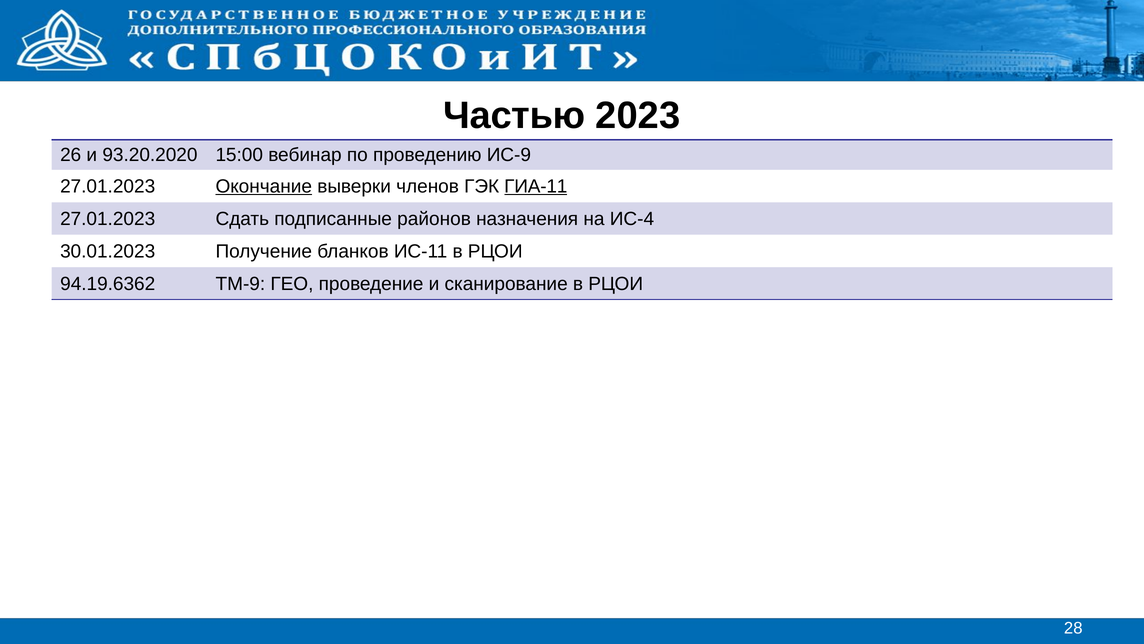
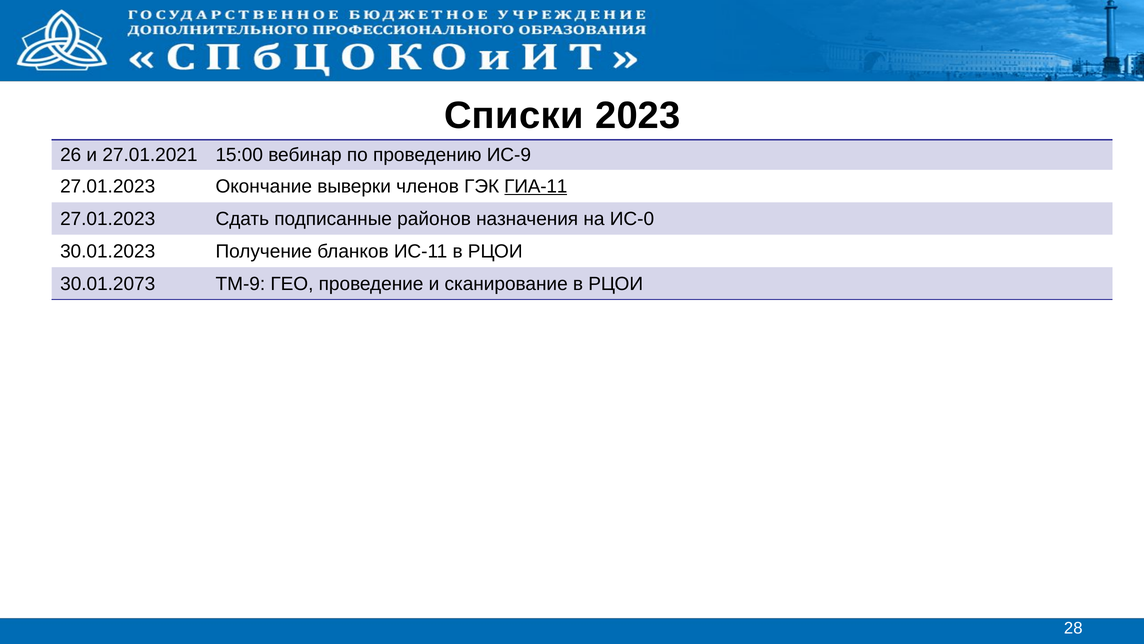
Частью: Частью -> Списки
93.20.2020: 93.20.2020 -> 27.01.2021
Окончание underline: present -> none
ИС-4: ИС-4 -> ИС-0
94.19.6362: 94.19.6362 -> 30.01.2073
